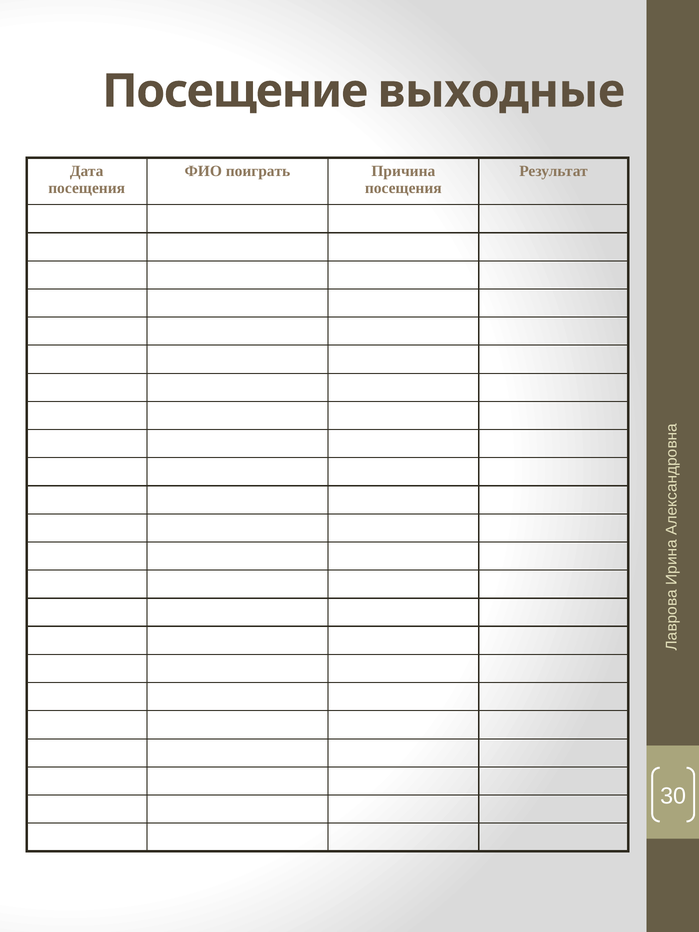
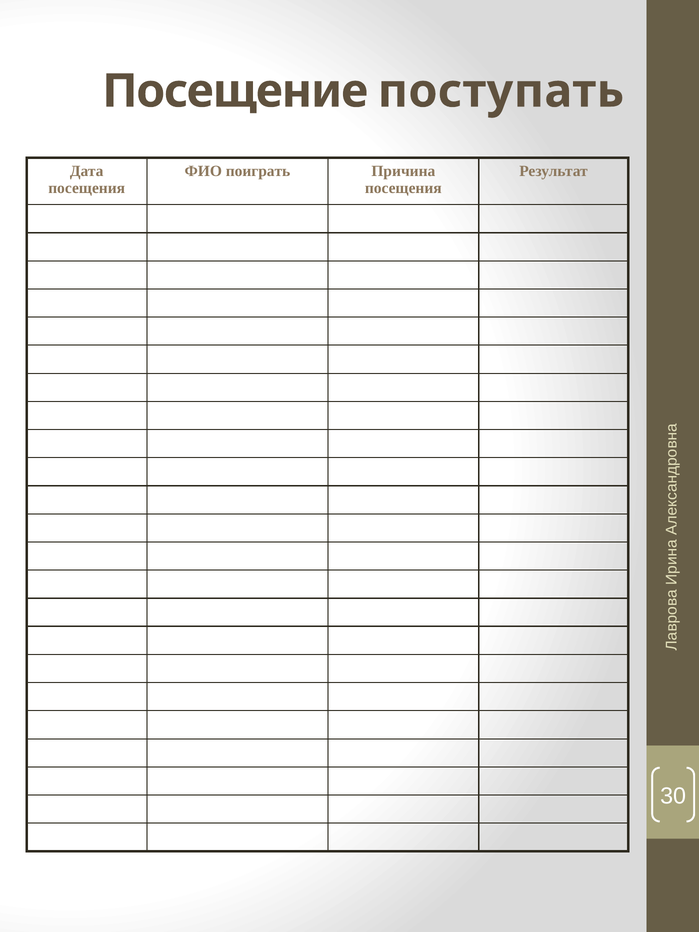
выходные: выходные -> поступать
